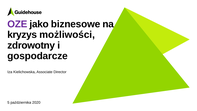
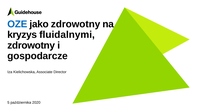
OZE colour: purple -> blue
jako biznesowe: biznesowe -> zdrowotny
możliwości: możliwości -> fluidalnymi
